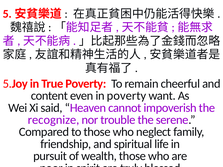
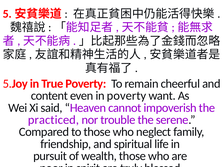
recognize: recognize -> practiced
